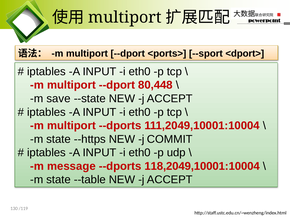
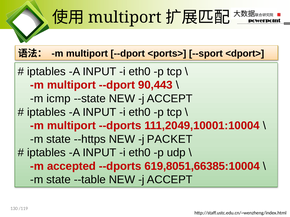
80,448: 80,448 -> 90,443
save: save -> icmp
COMMIT: COMMIT -> PACKET
message: message -> accepted
118,2049,10001:10004: 118,2049,10001:10004 -> 619,8051,66385:10004
